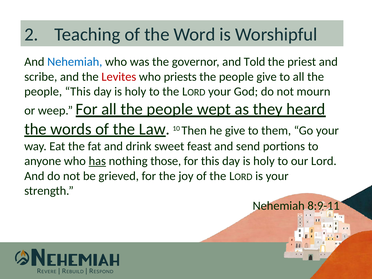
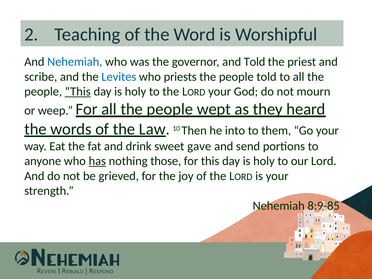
Levites colour: red -> blue
people give: give -> told
This at (78, 92) underline: none -> present
he give: give -> into
feast: feast -> gave
8:9-11: 8:9-11 -> 8:9-85
